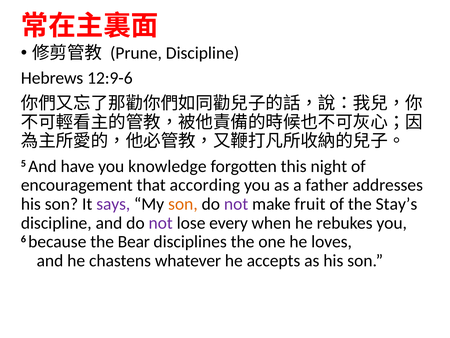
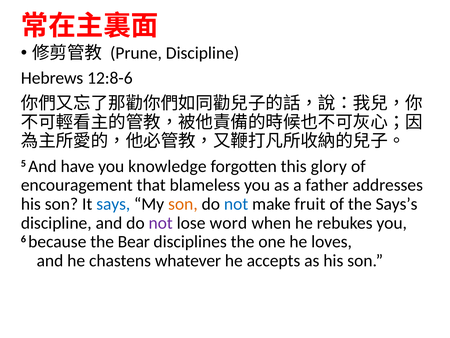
12:9-6: 12:9-6 -> 12:8-6
night: night -> glory
according: according -> blameless
says colour: purple -> blue
not at (236, 204) colour: purple -> blue
Stay’s: Stay’s -> Says’s
every: every -> word
